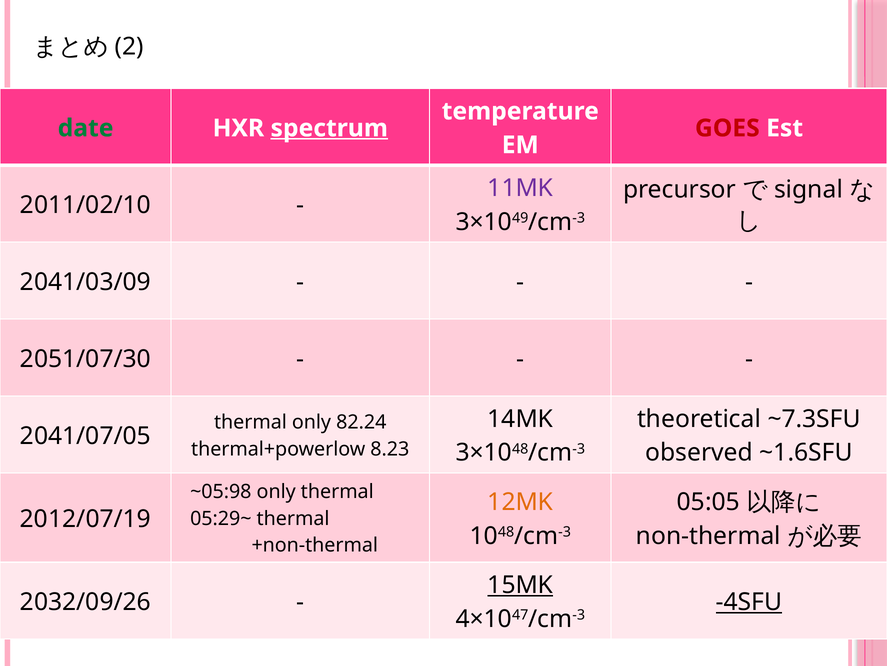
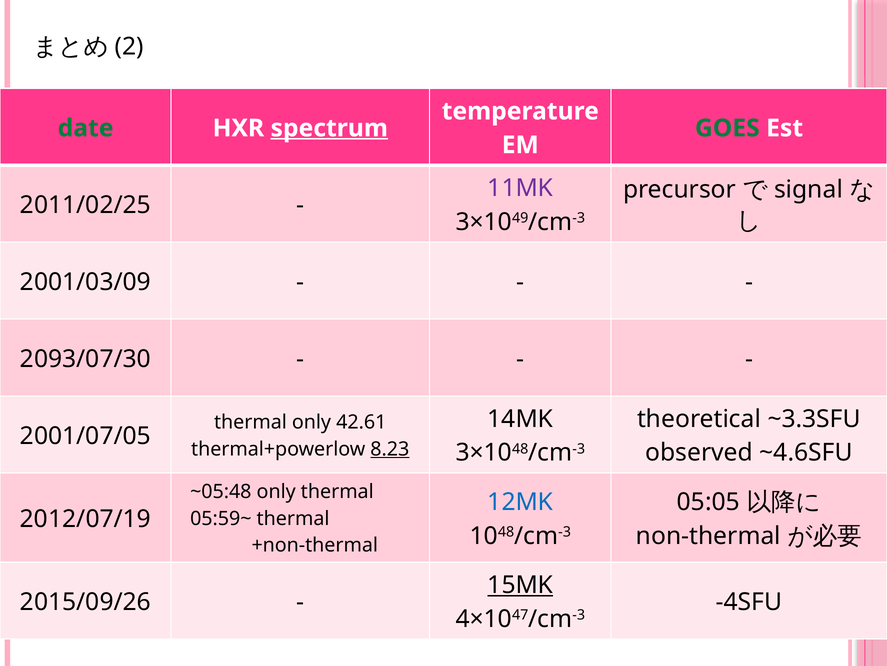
GOES colour: red -> green
2011/02/10: 2011/02/10 -> 2011/02/25
2041/03/09: 2041/03/09 -> 2001/03/09
2051/07/30: 2051/07/30 -> 2093/07/30
~7.3SFU: ~7.3SFU -> ~3.3SFU
82.24: 82.24 -> 42.61
2041/07/05: 2041/07/05 -> 2001/07/05
8.23 underline: none -> present
~1.6SFU: ~1.6SFU -> ~4.6SFU
~05:98: ~05:98 -> ~05:48
12MK colour: orange -> blue
05:29~: 05:29~ -> 05:59~
2032/09/26: 2032/09/26 -> 2015/09/26
-4SFU underline: present -> none
